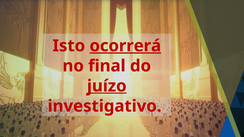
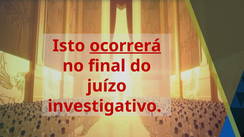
juízo underline: present -> none
